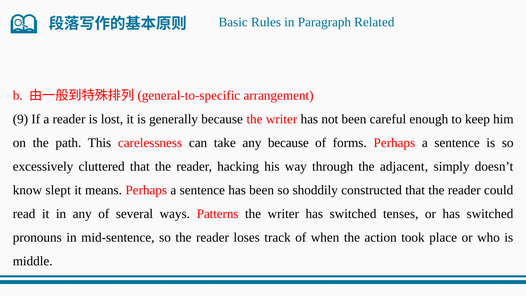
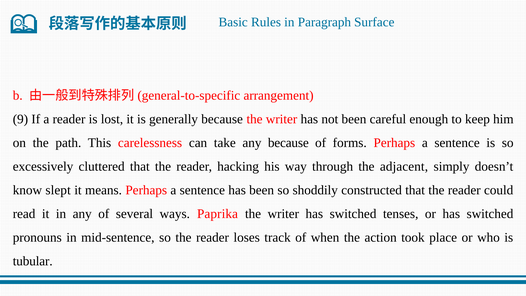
Related: Related -> Surface
Patterns: Patterns -> Paprika
middle: middle -> tubular
